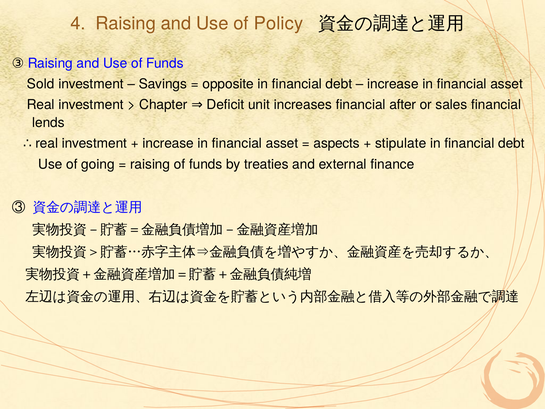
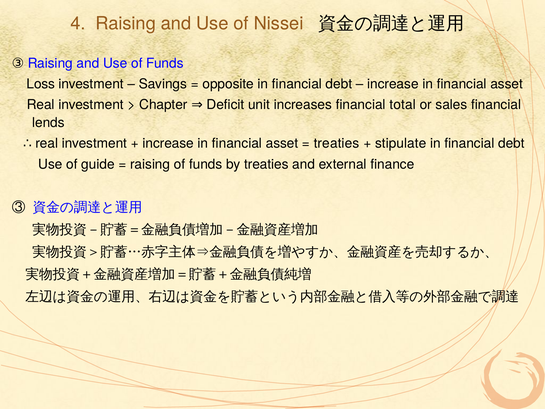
Policy: Policy -> Nissei
Sold: Sold -> Loss
after: after -> total
aspects at (337, 143): aspects -> treaties
going: going -> guide
